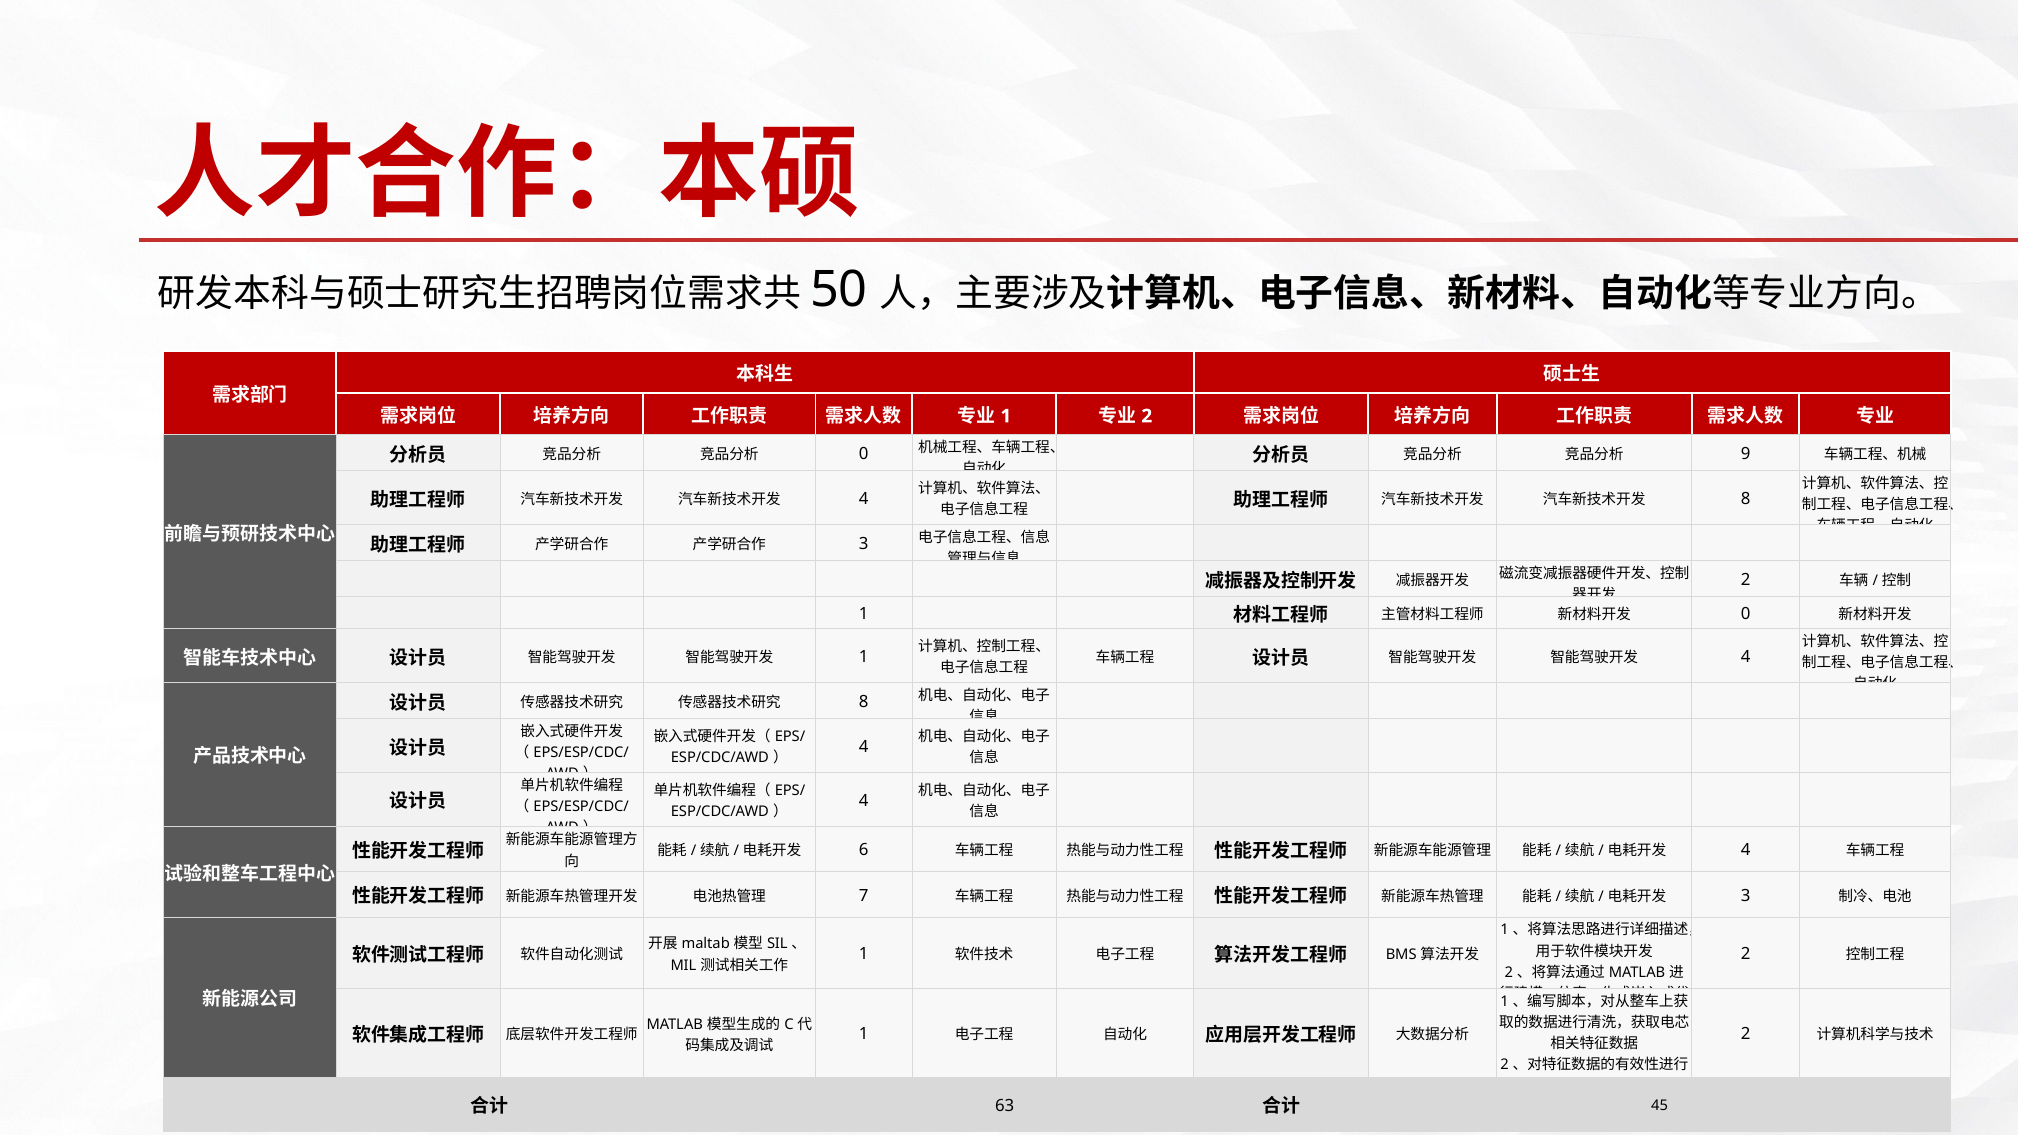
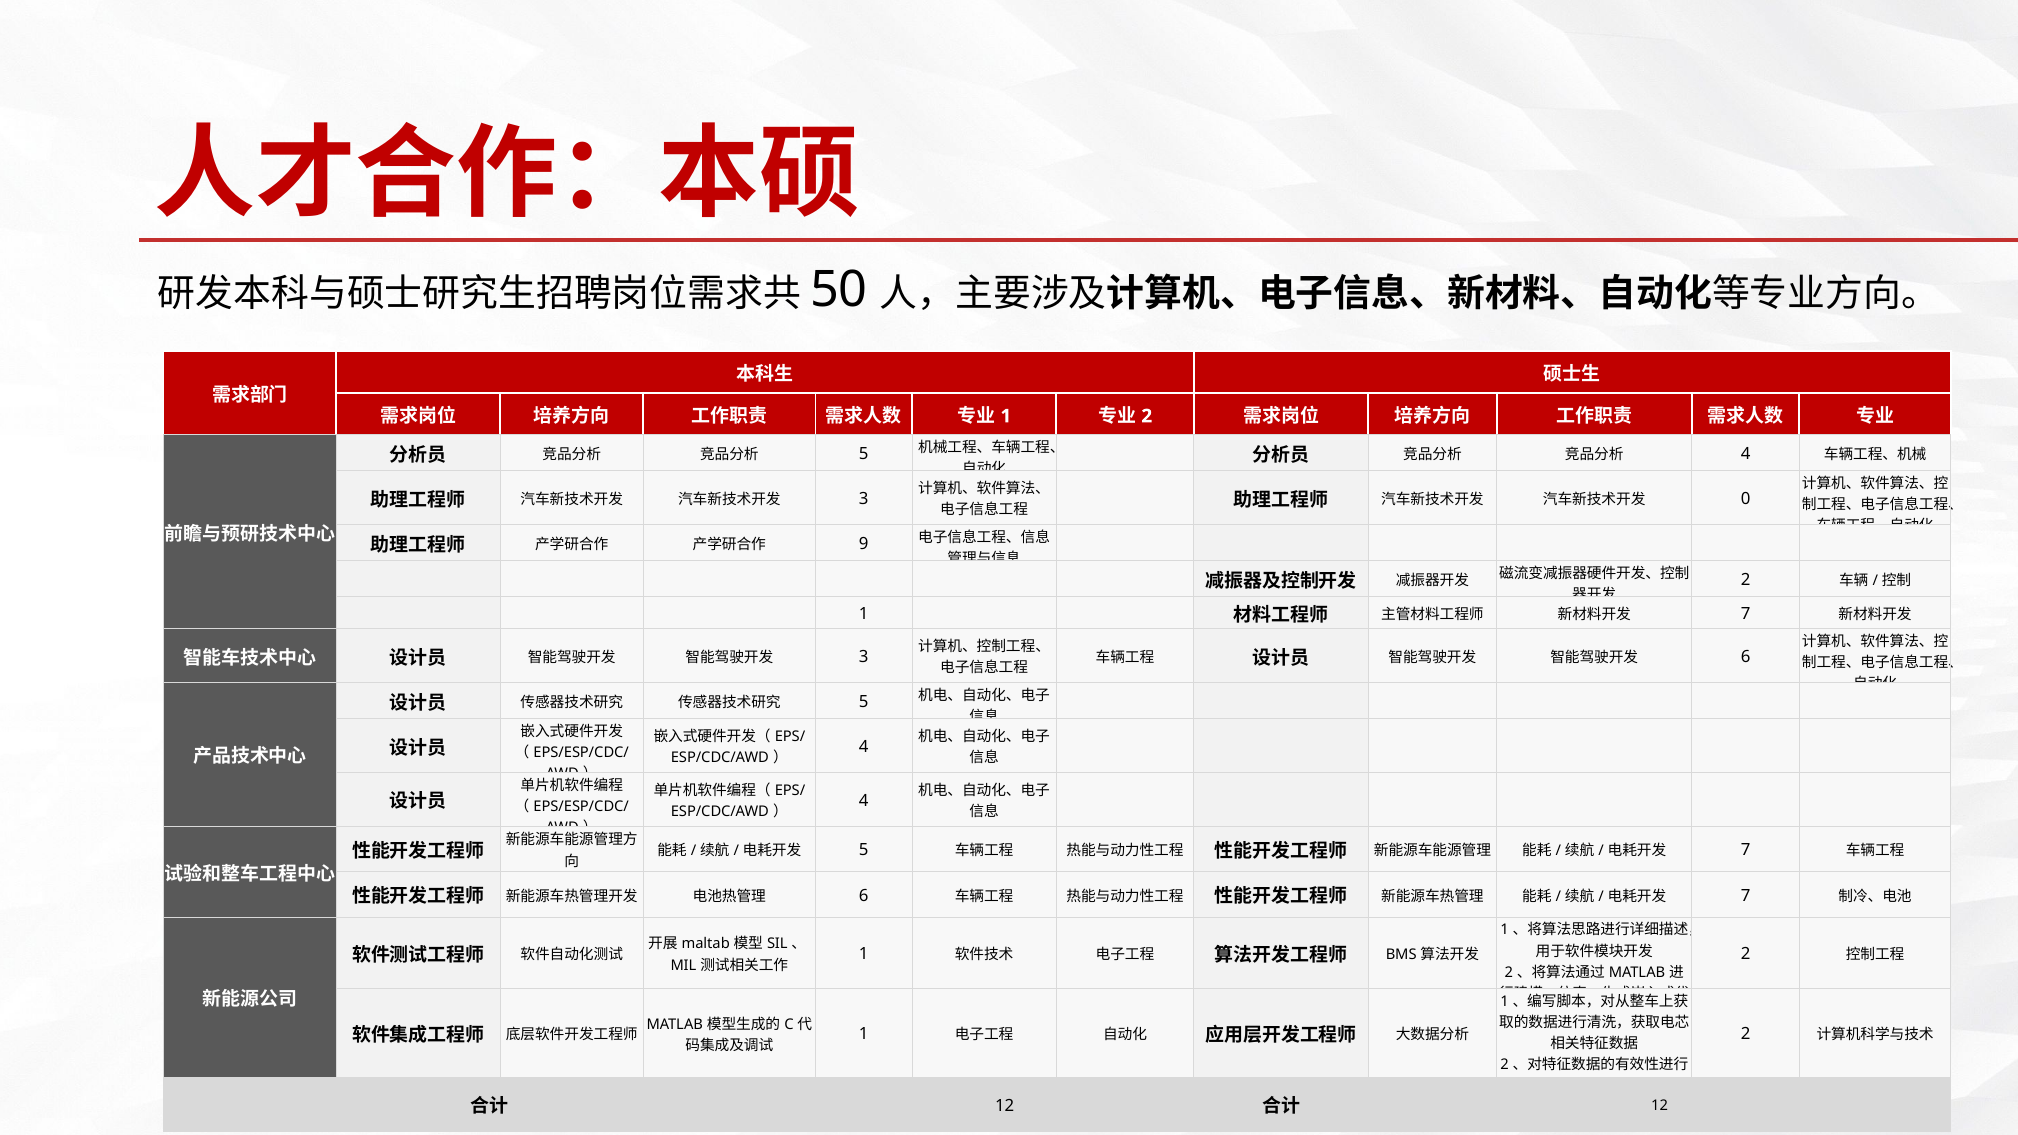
0 at (864, 454): 0 -> 5
9 at (1746, 454): 9 -> 4
4 at (864, 499): 4 -> 3
8 at (1746, 499): 8 -> 0
3 at (864, 544): 3 -> 9
0 at (1746, 614): 0 -> 7
1 at (864, 657): 1 -> 3
4 at (1746, 657): 4 -> 6
8 at (864, 702): 8 -> 5
6 at (864, 850): 6 -> 5
4 at (1746, 850): 4 -> 7
7 at (864, 896): 7 -> 6
3 at (1746, 896): 3 -> 7
63 at (1005, 1106): 63 -> 12
45 at (1660, 1106): 45 -> 12
